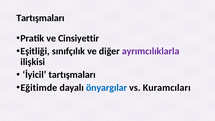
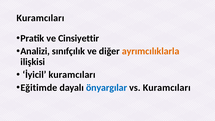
Tartışmaları at (40, 18): Tartışmaları -> Kuramcıları
Eşitliği: Eşitliği -> Analizi
ayrımcılıklarla colour: purple -> orange
İyicil tartışmaları: tartışmaları -> kuramcıları
